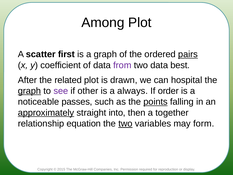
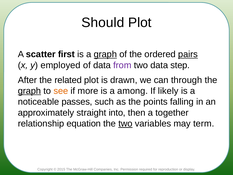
Among: Among -> Should
graph at (105, 54) underline: none -> present
coefficient: coefficient -> employed
best: best -> step
hospital: hospital -> through
see colour: purple -> orange
other: other -> more
always: always -> among
order: order -> likely
points underline: present -> none
approximately underline: present -> none
form: form -> term
